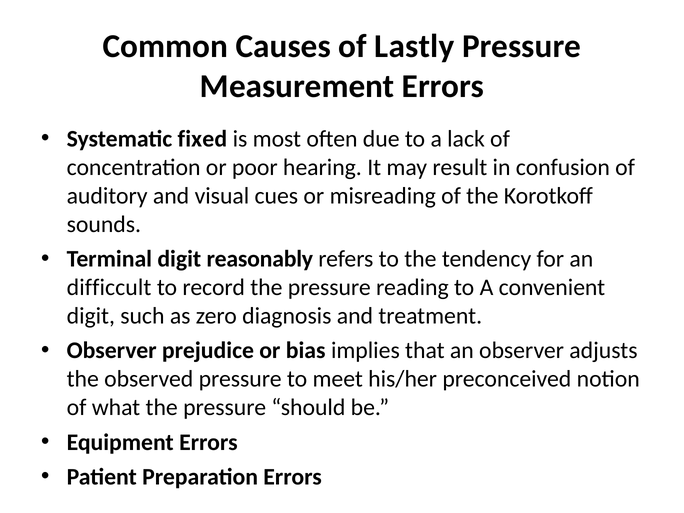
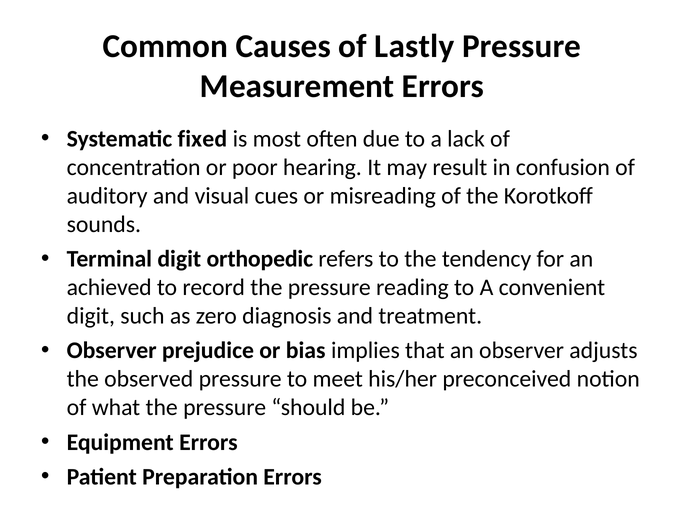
reasonably: reasonably -> orthopedic
difficcult: difficcult -> achieved
